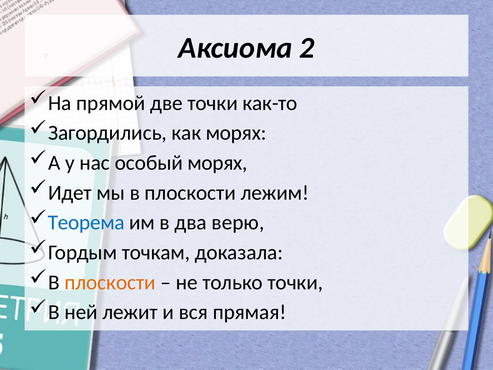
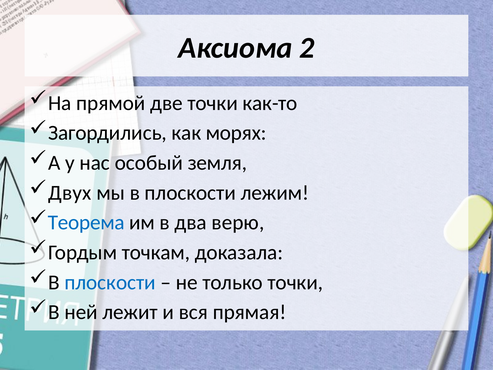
особый морях: морях -> земля
Идет: Идет -> Двух
плоскости at (110, 282) colour: orange -> blue
